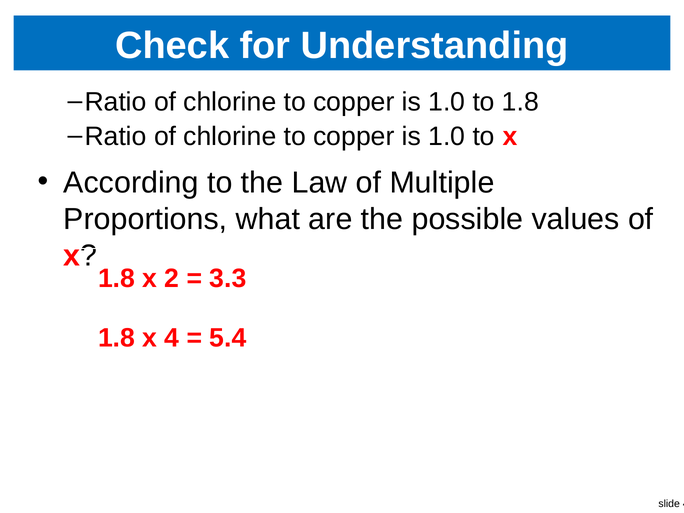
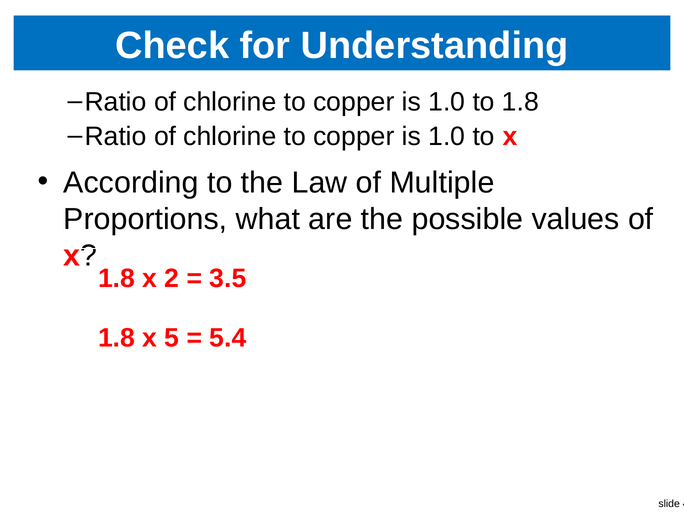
3.3: 3.3 -> 3.5
4: 4 -> 5
